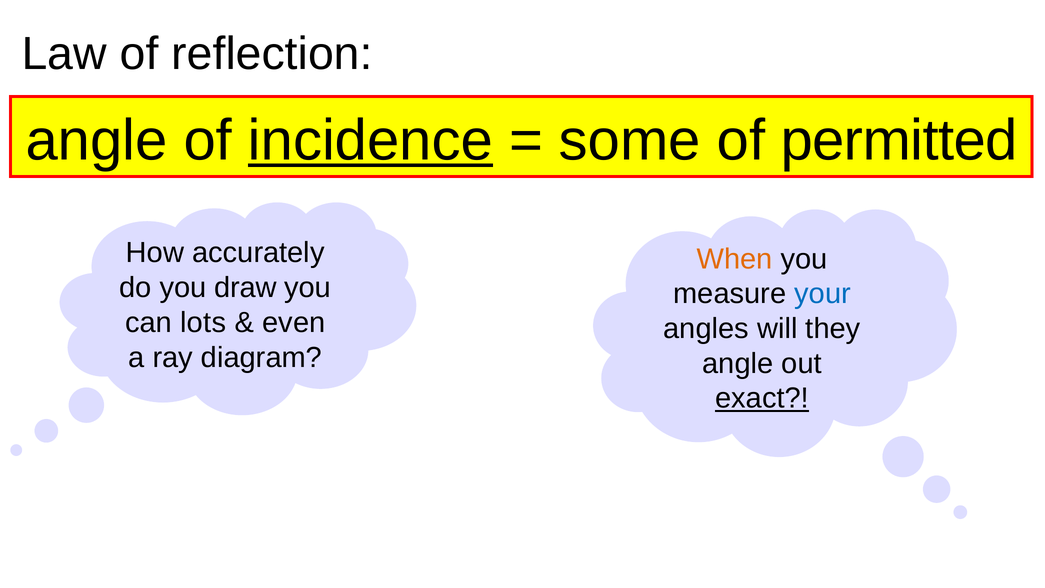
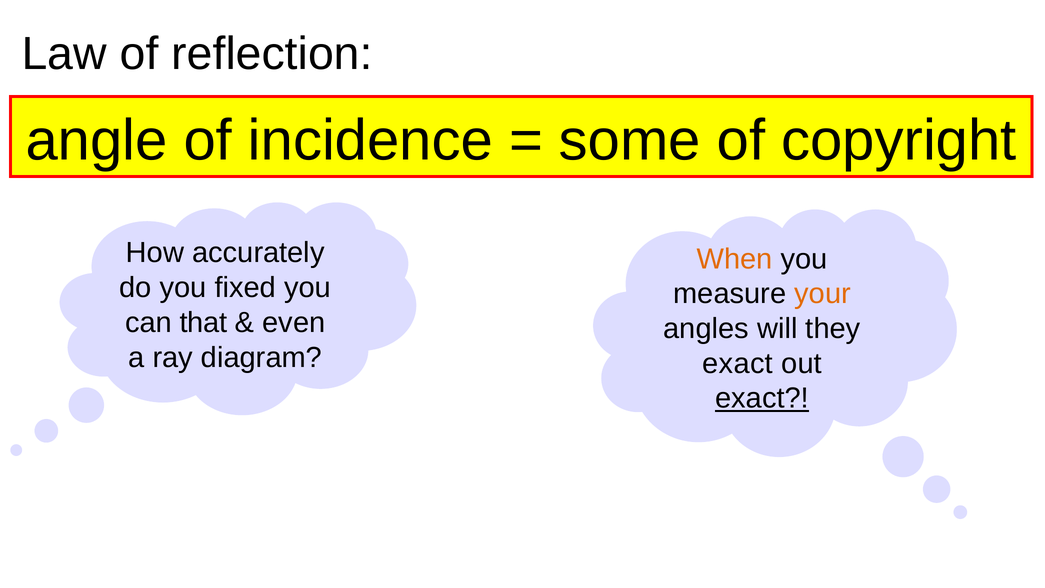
incidence underline: present -> none
permitted: permitted -> copyright
draw: draw -> fixed
your colour: blue -> orange
lots: lots -> that
angle at (738, 363): angle -> exact
